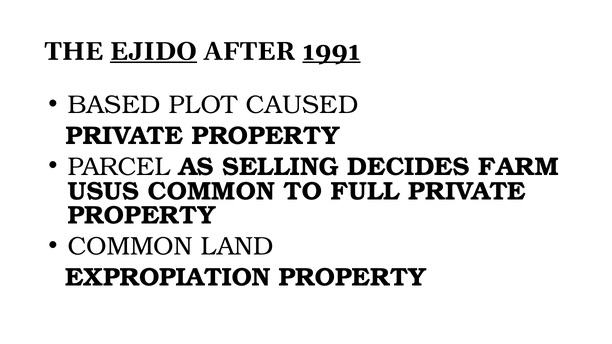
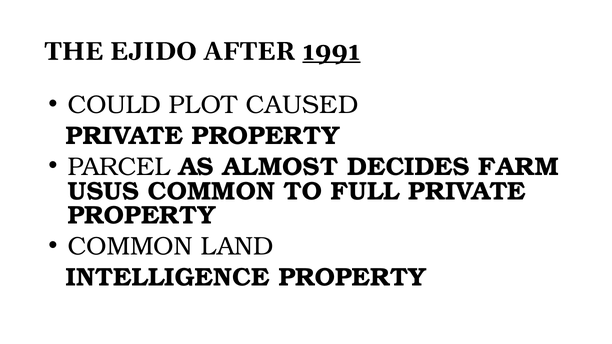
EJIDO underline: present -> none
BASED: BASED -> COULD
SELLING: SELLING -> ALMOST
EXPROPIATION: EXPROPIATION -> INTELLIGENCE
